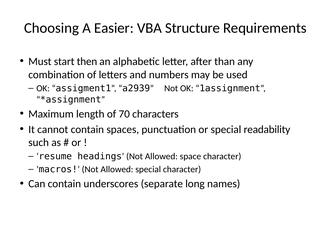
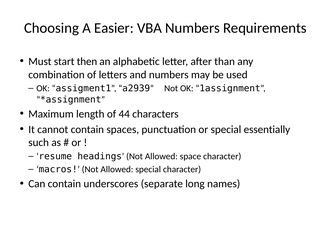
VBA Structure: Structure -> Numbers
70: 70 -> 44
readability: readability -> essentially
